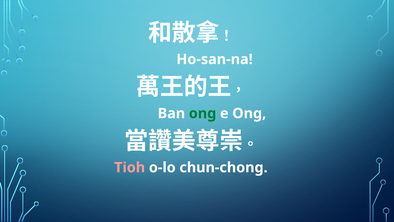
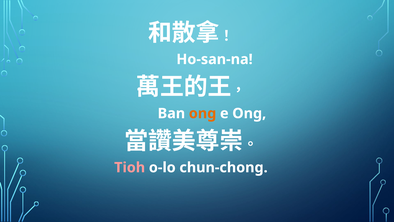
ong at (203, 113) colour: green -> orange
